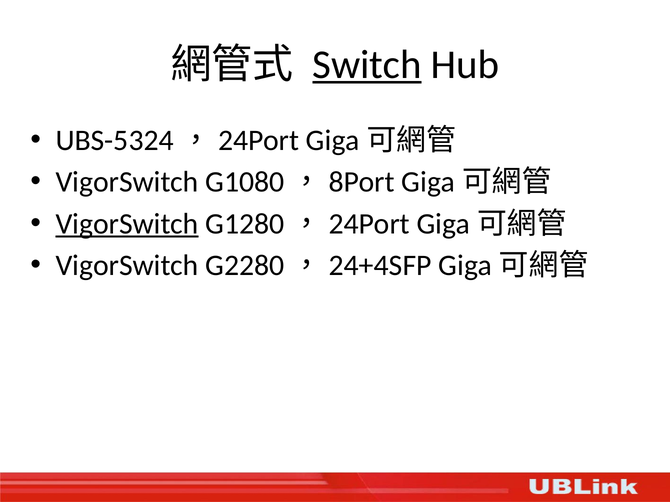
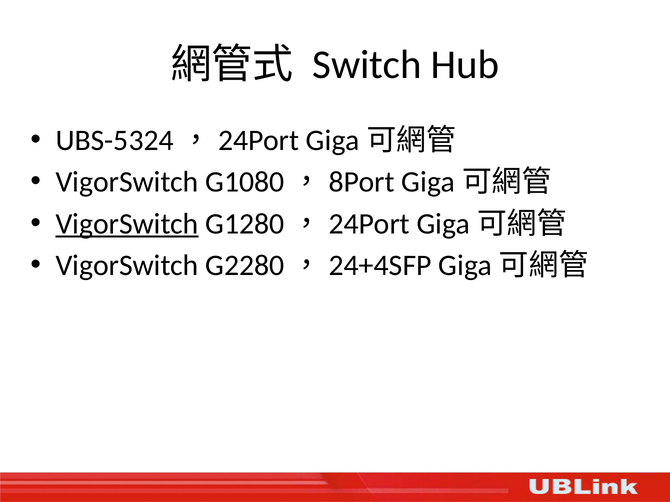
Switch underline: present -> none
